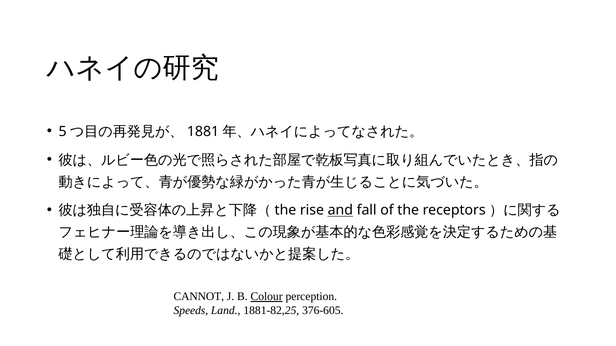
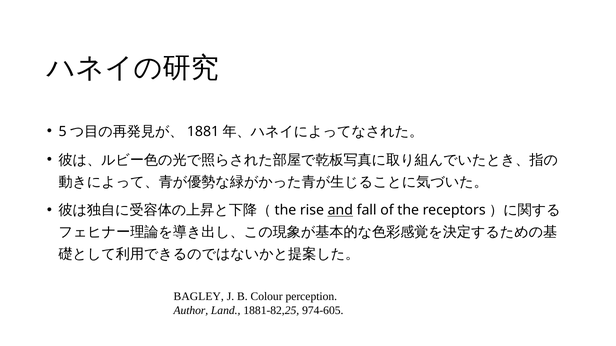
CANNOT: CANNOT -> BAGLEY
Colour underline: present -> none
Speeds: Speeds -> Author
376-605: 376-605 -> 974-605
